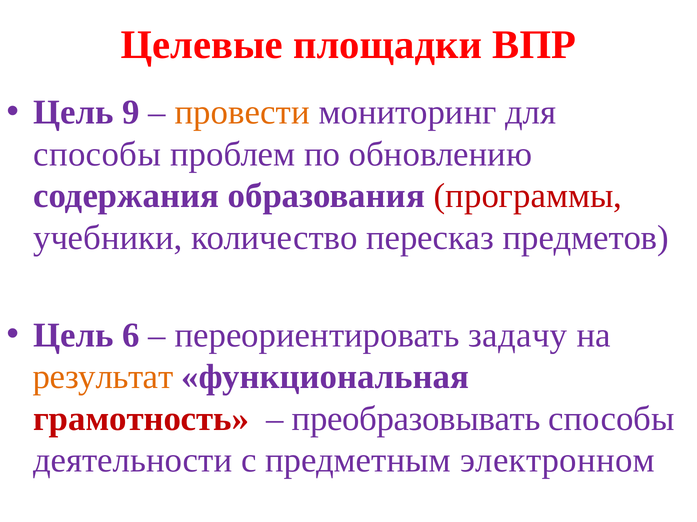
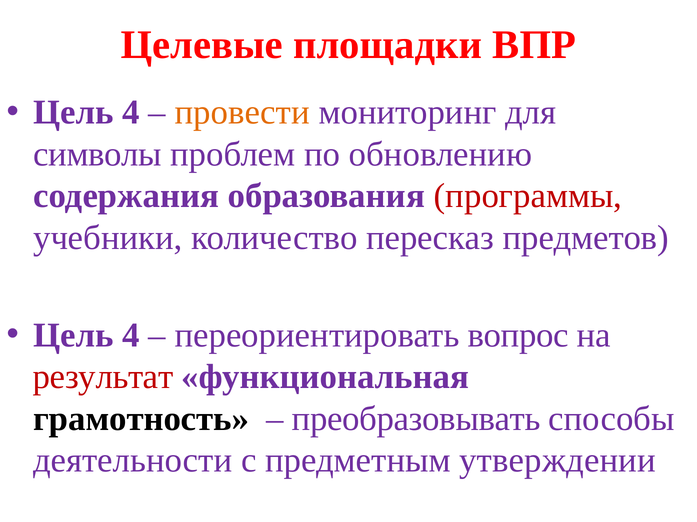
9 at (131, 113): 9 -> 4
способы at (97, 154): способы -> символы
6 at (131, 336): 6 -> 4
задачу: задачу -> вопрос
результат colour: orange -> red
грамотность colour: red -> black
электронном: электронном -> утверждении
